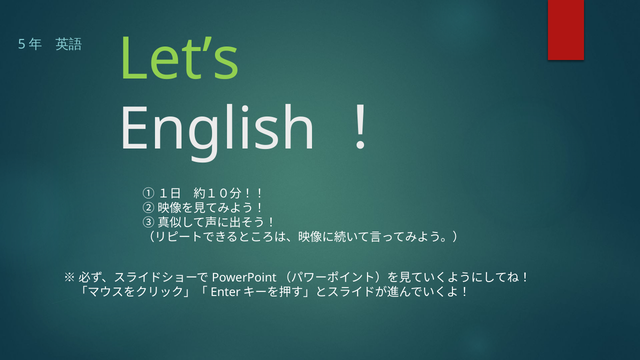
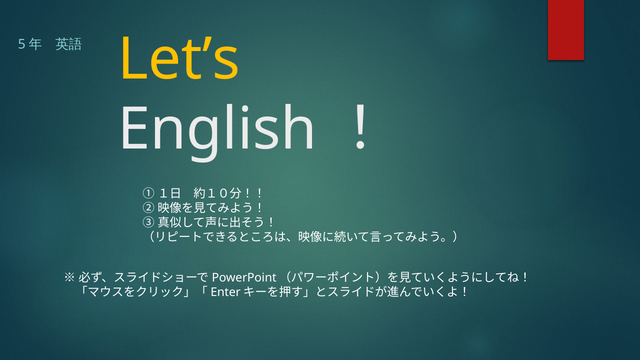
Let’s colour: light green -> yellow
